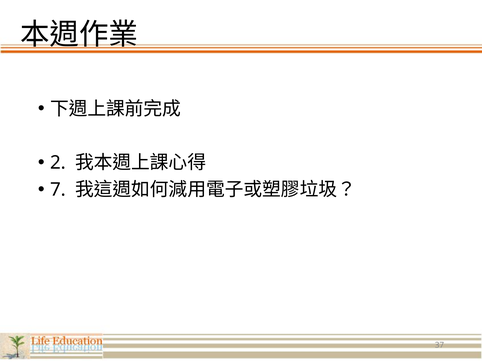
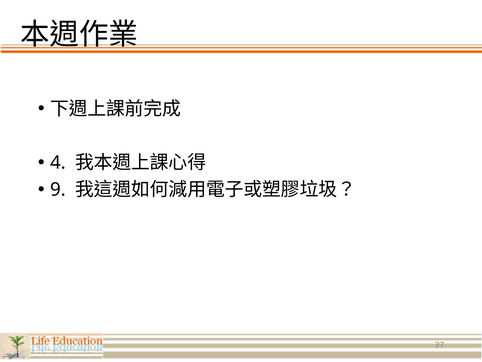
2: 2 -> 4
7: 7 -> 9
